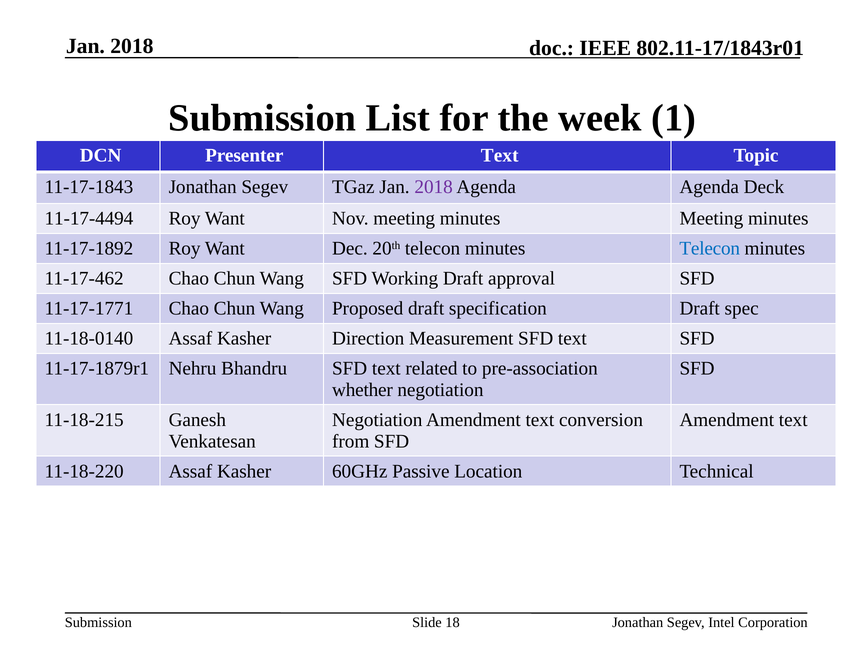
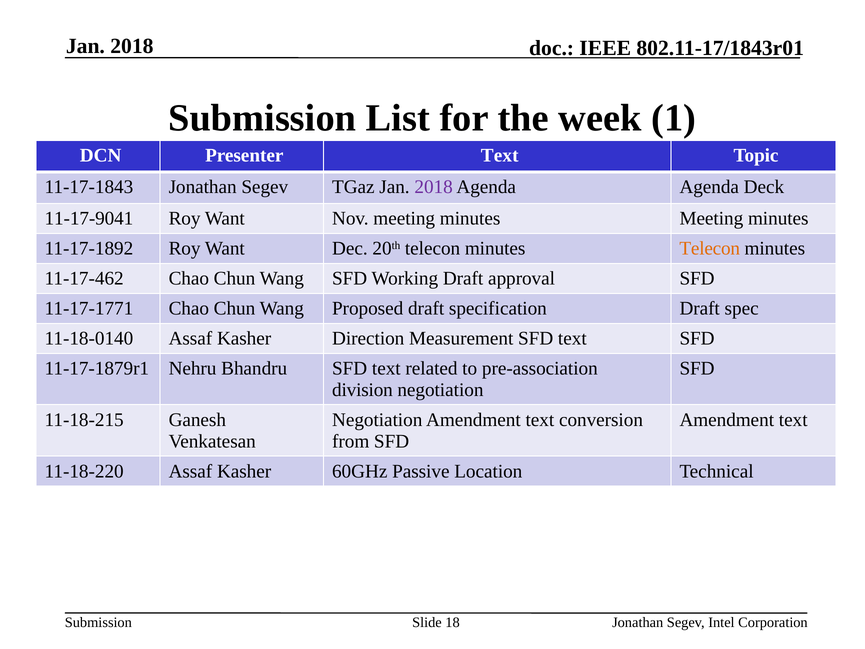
11-17-4494: 11-17-4494 -> 11-17-9041
Telecon at (710, 248) colour: blue -> orange
whether: whether -> division
